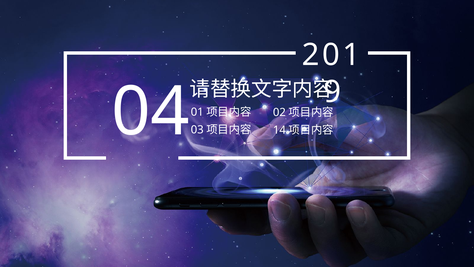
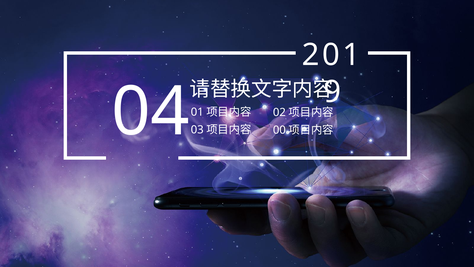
14: 14 -> 00
